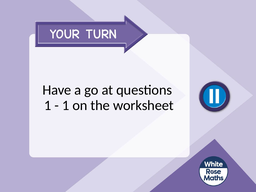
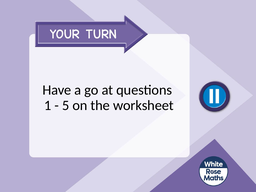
1 at (66, 105): 1 -> 5
